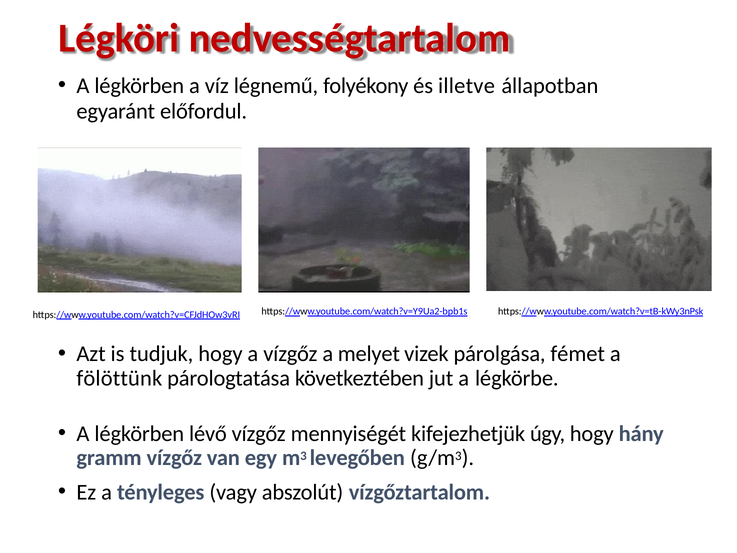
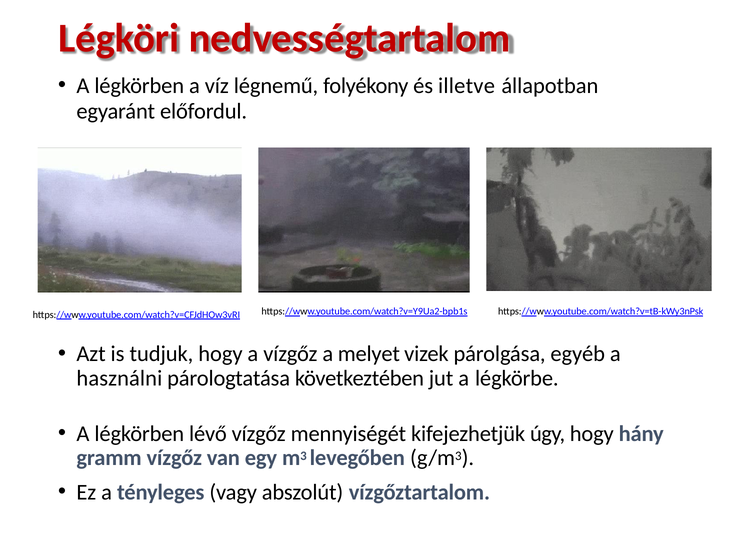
fémet: fémet -> egyéb
fölöttünk: fölöttünk -> használni
